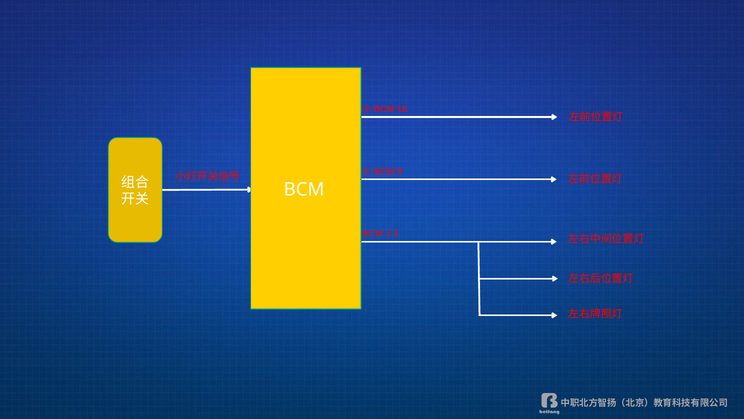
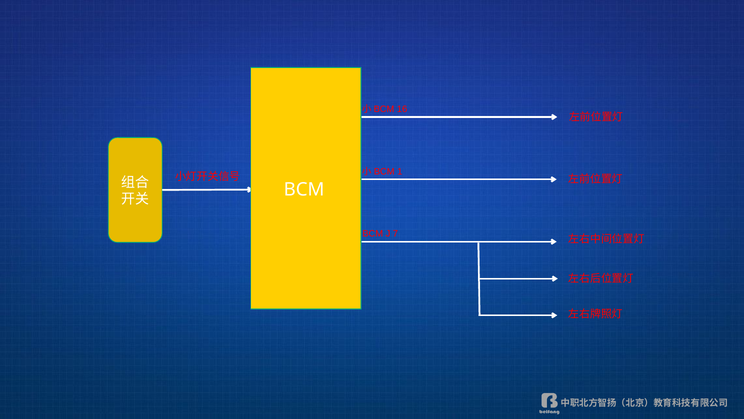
9: 9 -> 1
3: 3 -> 7
